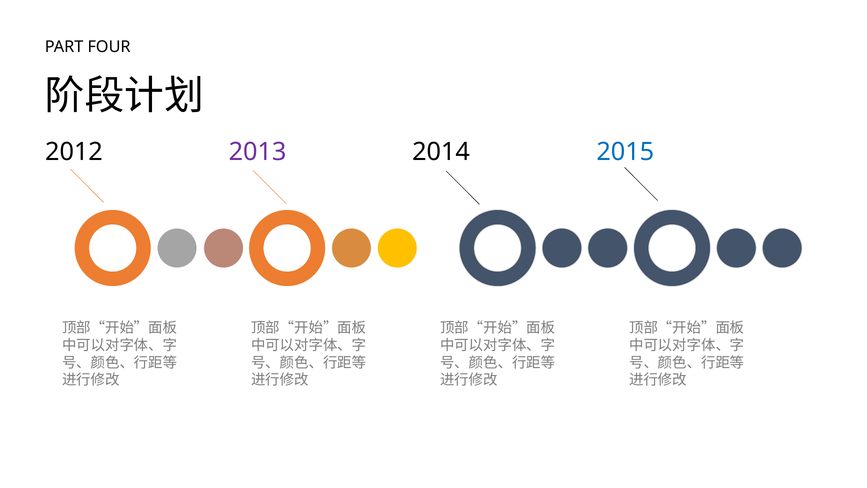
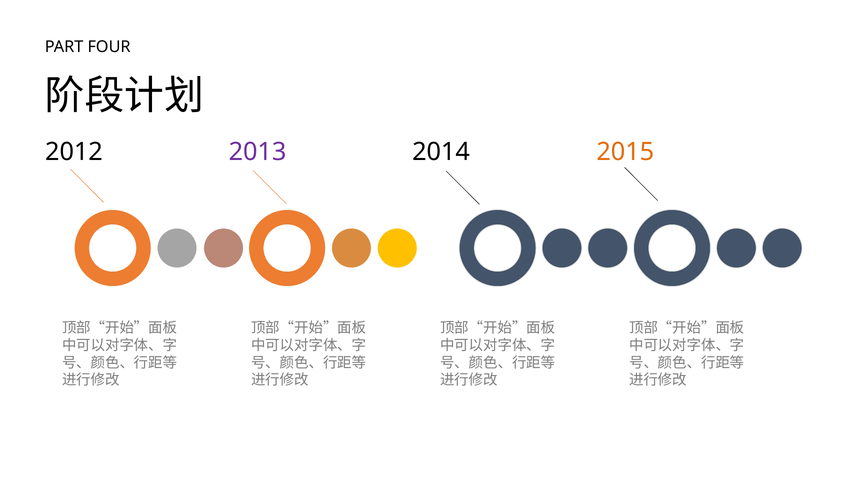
2015 colour: blue -> orange
